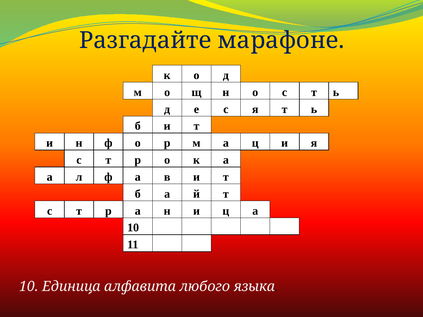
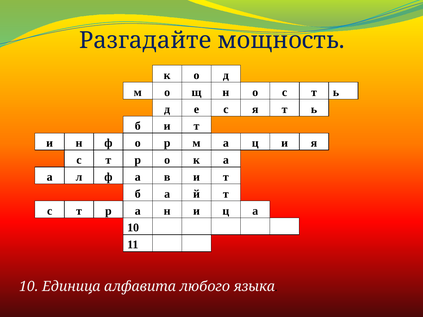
марафоне: марафоне -> мощность
